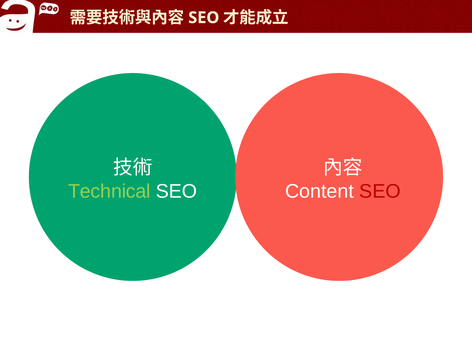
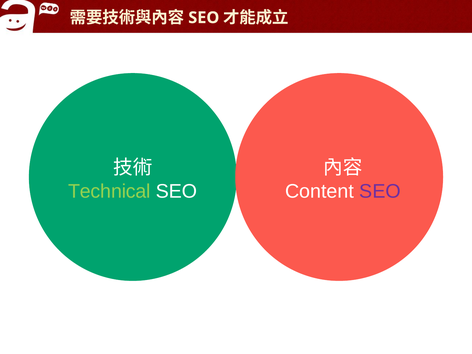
SEO at (380, 191) colour: red -> purple
